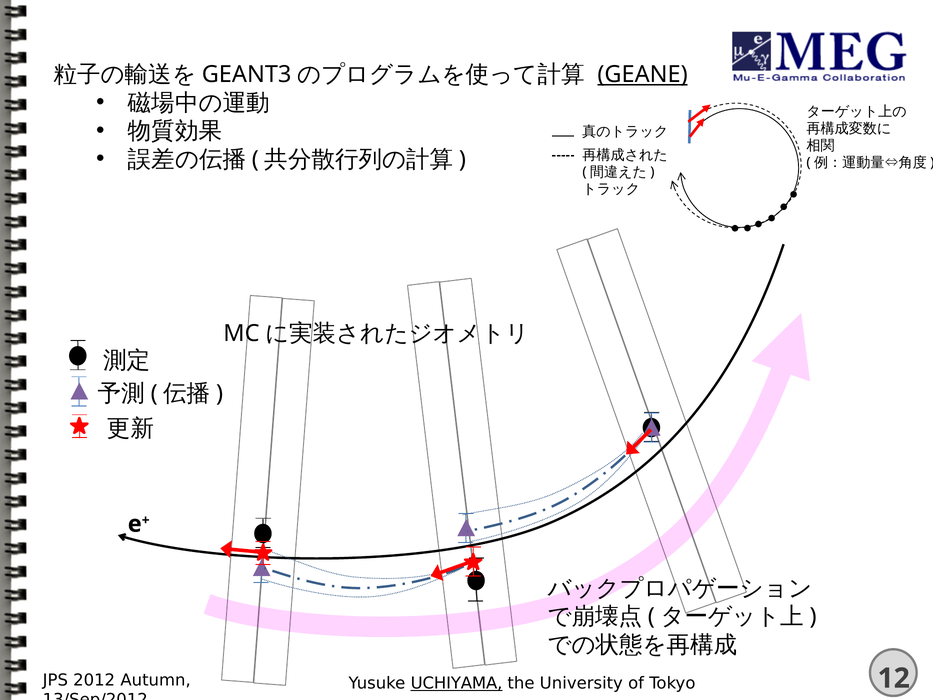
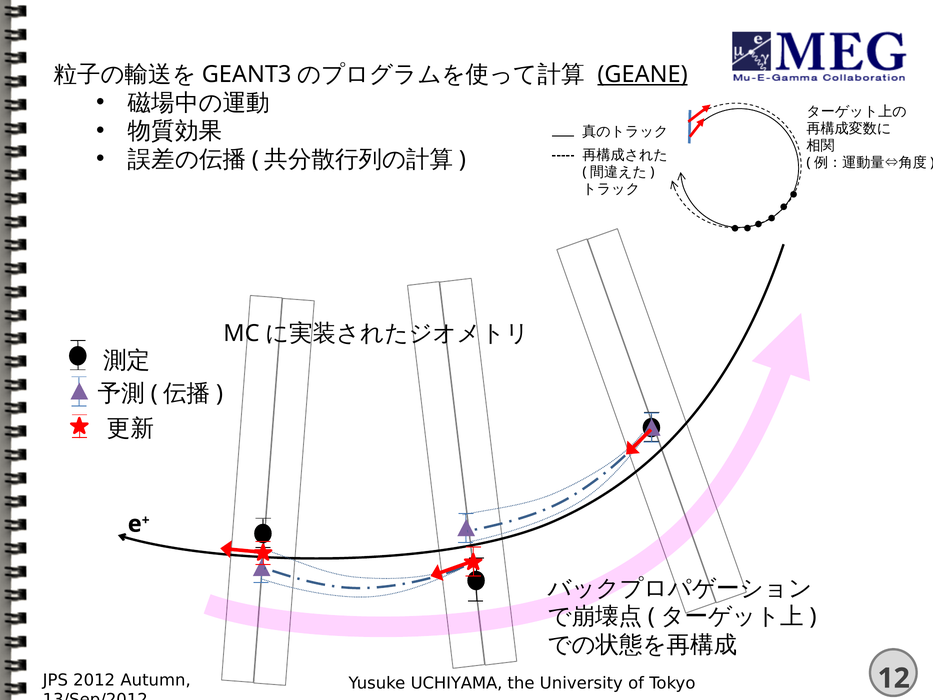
UCHIYAMA underline: present -> none
